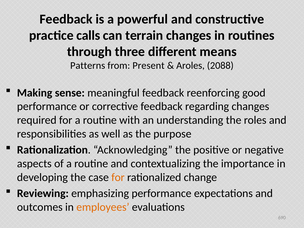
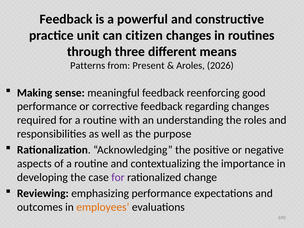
calls: calls -> unit
terrain: terrain -> citizen
2088: 2088 -> 2026
for at (118, 177) colour: orange -> purple
